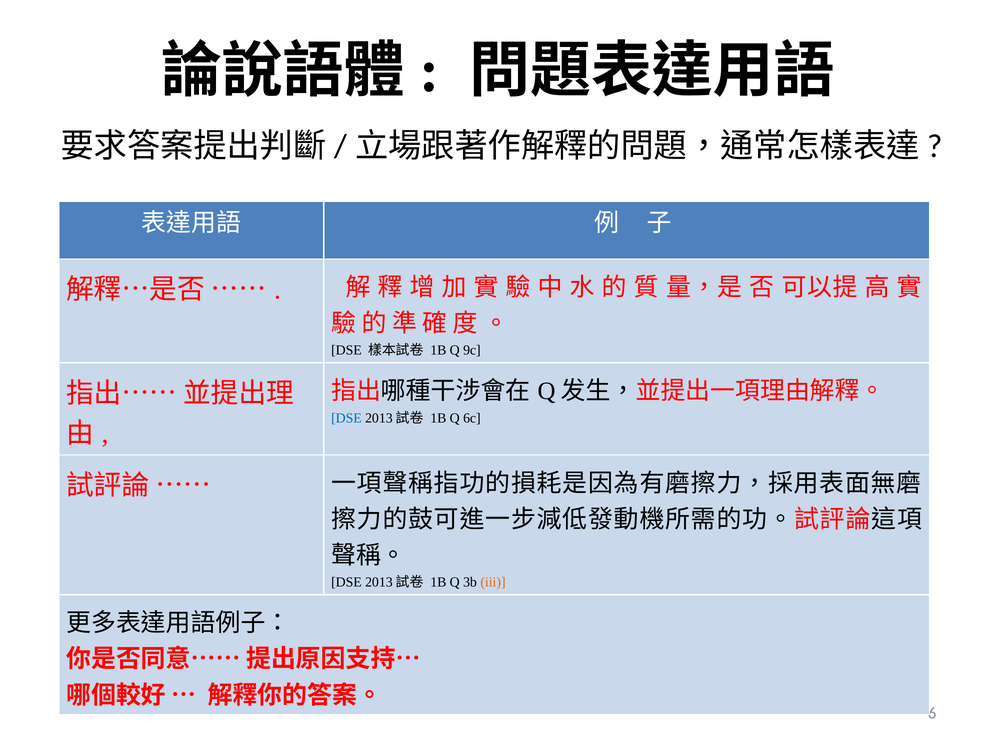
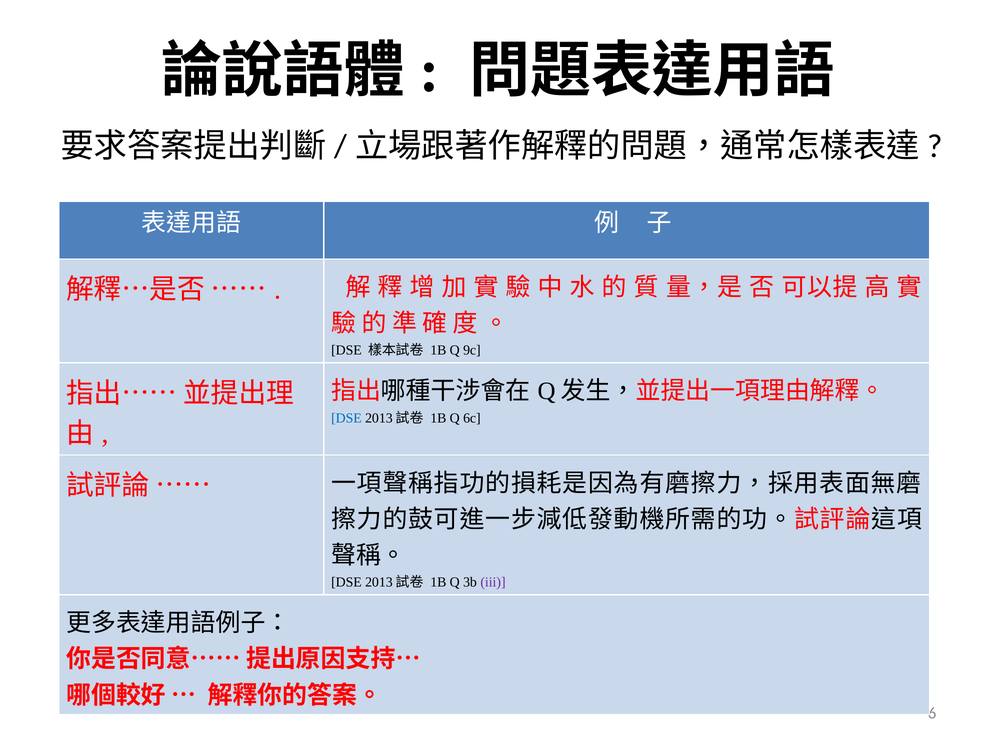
iii colour: orange -> purple
